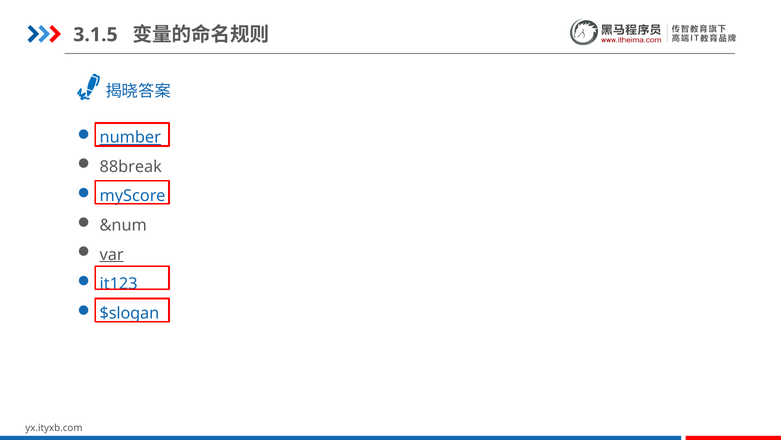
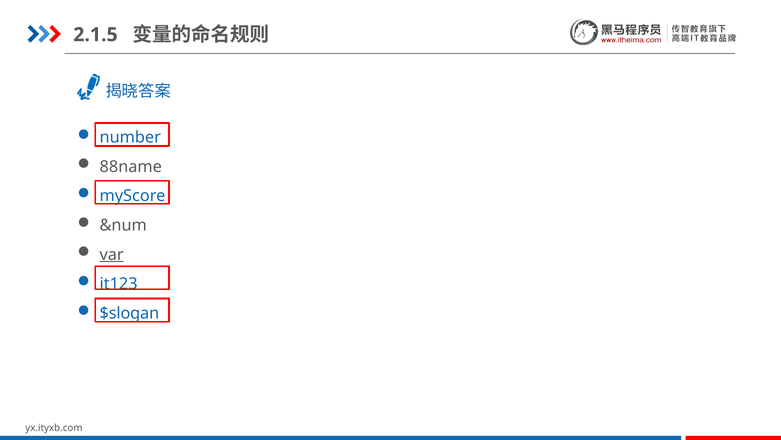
3.1.5: 3.1.5 -> 2.1.5
number underline: present -> none
88break: 88break -> 88name
